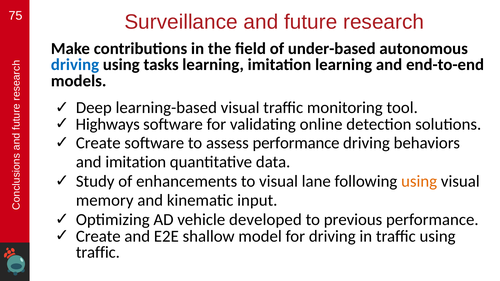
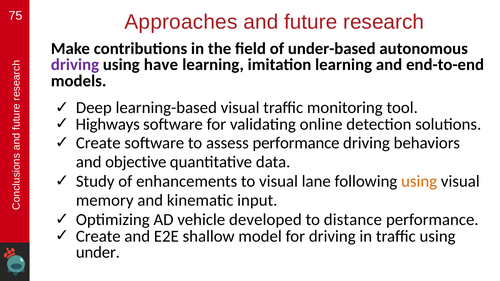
Surveillance: Surveillance -> Approaches
driving at (75, 65) colour: blue -> purple
tasks: tasks -> have
and imitation: imitation -> objective
previous: previous -> distance
traffic at (98, 253): traffic -> under
